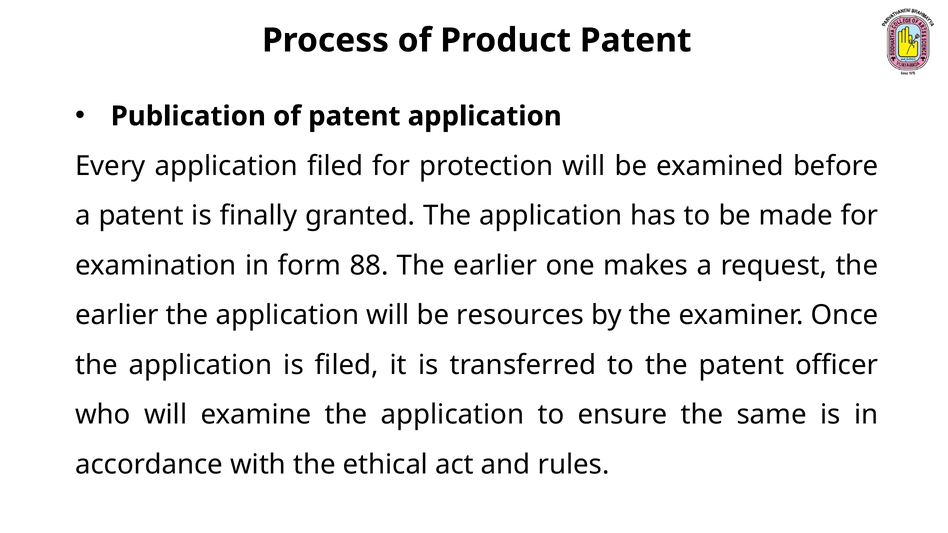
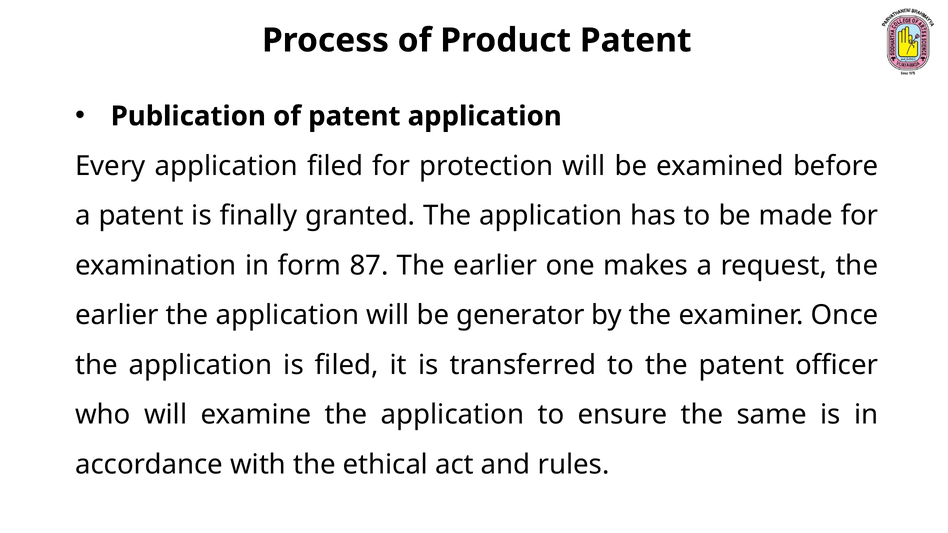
88: 88 -> 87
resources: resources -> generator
